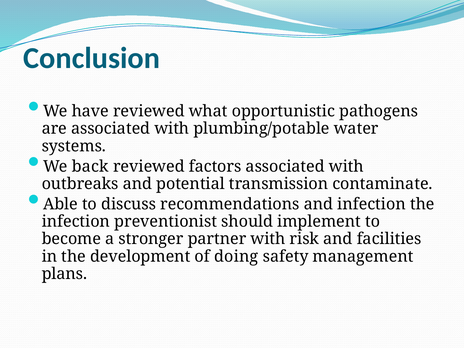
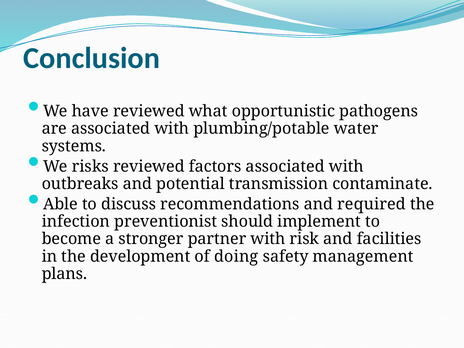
back: back -> risks
and infection: infection -> required
